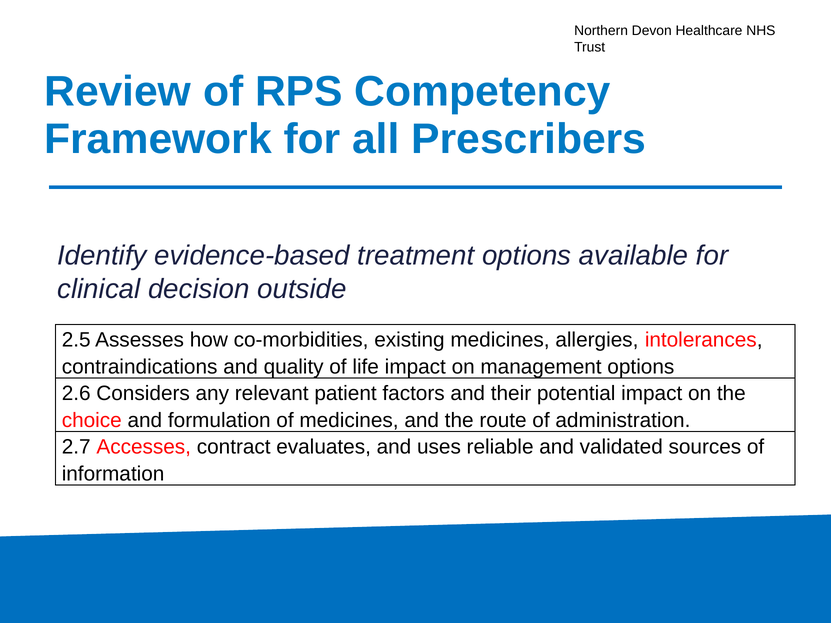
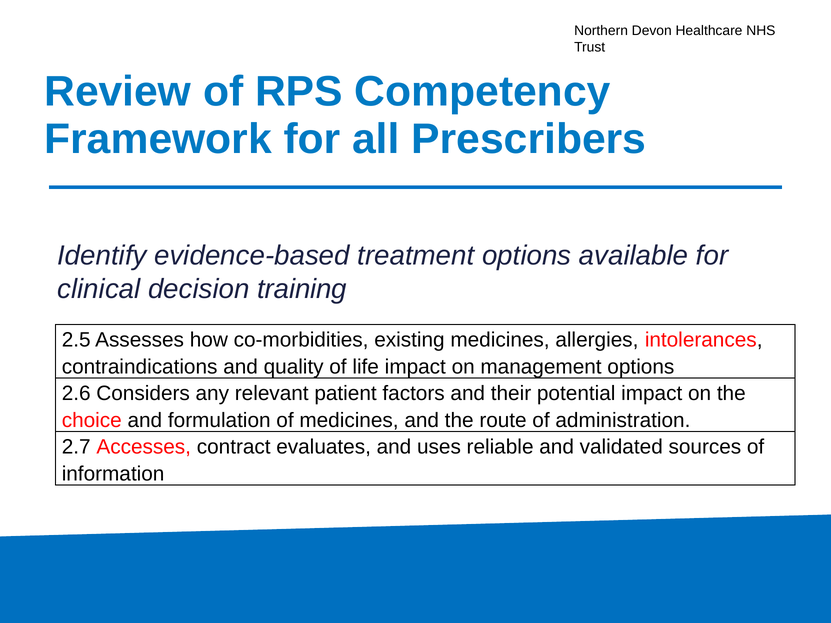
outside: outside -> training
